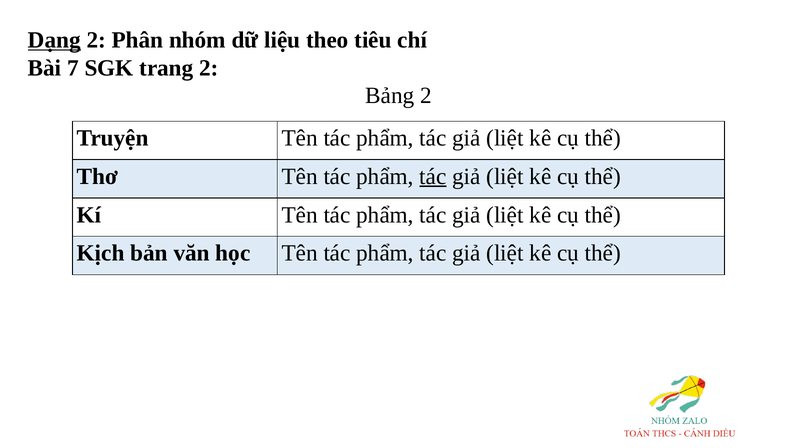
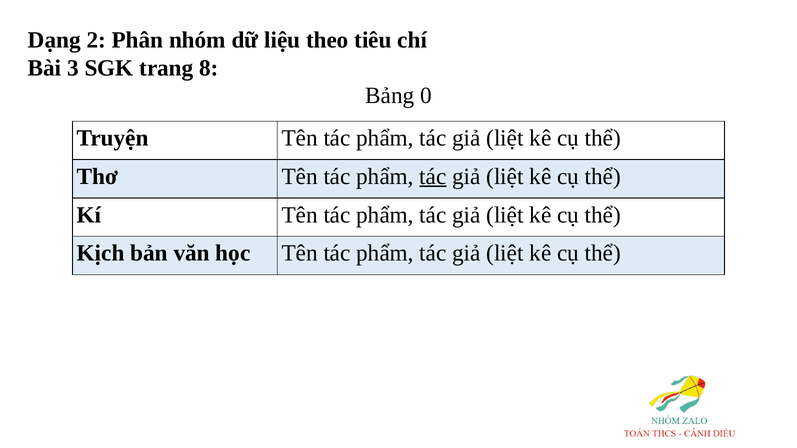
Dạng underline: present -> none
7: 7 -> 3
trang 2: 2 -> 8
Bảng 2: 2 -> 0
